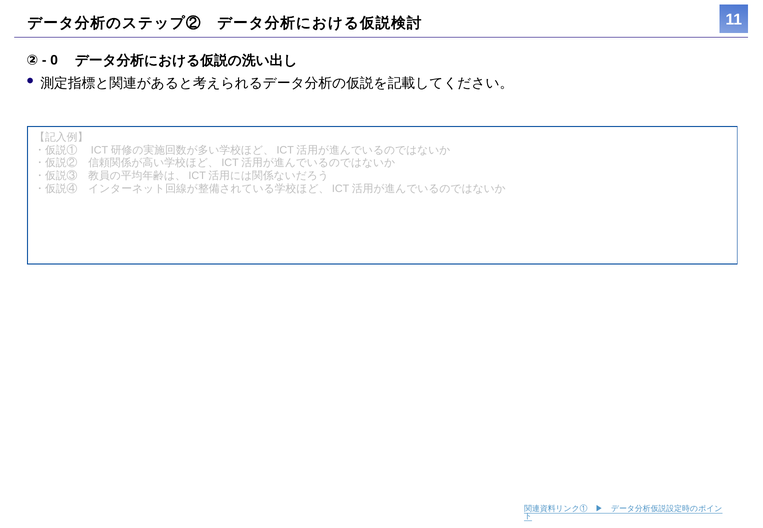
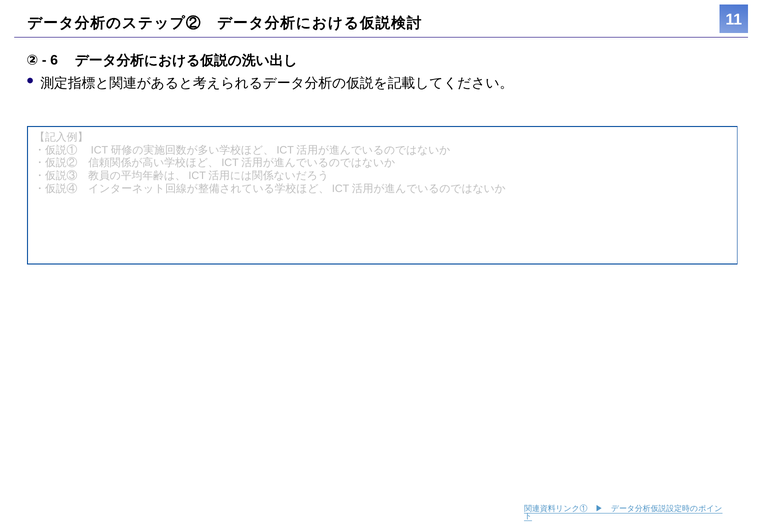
0: 0 -> 6
